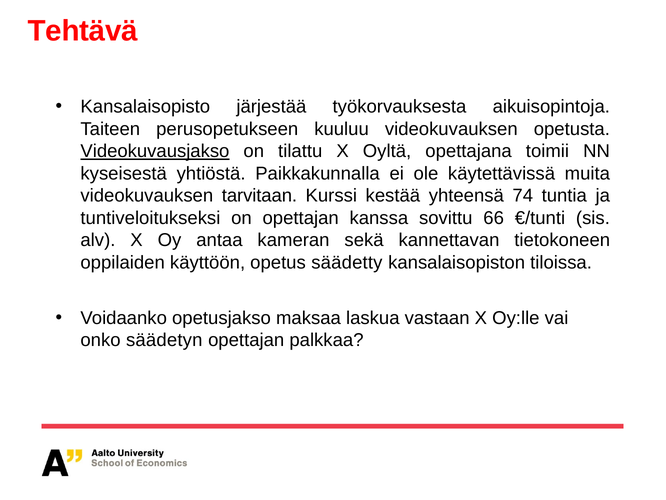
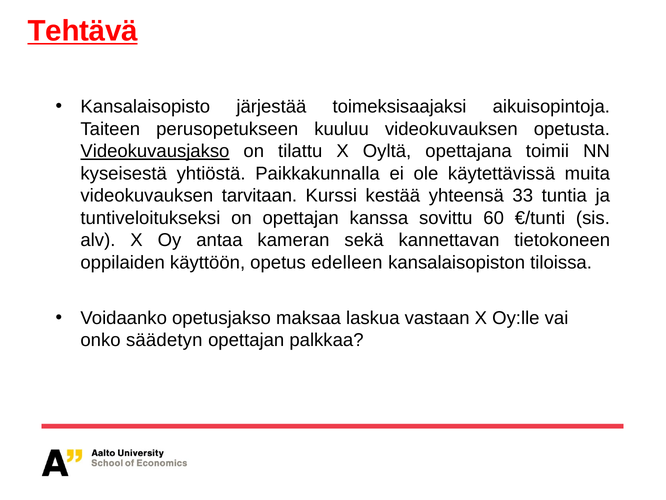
Tehtävä underline: none -> present
työkorvauksesta: työkorvauksesta -> toimeksisaajaksi
74: 74 -> 33
66: 66 -> 60
säädetty: säädetty -> edelleen
